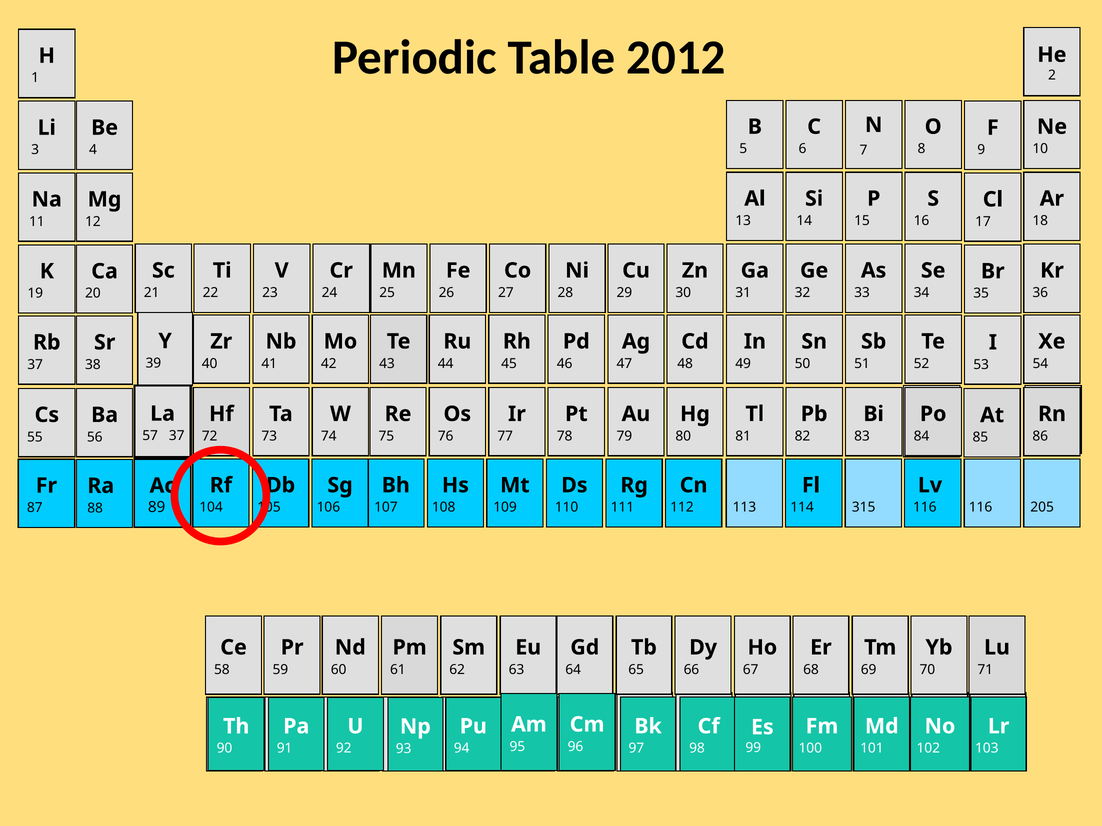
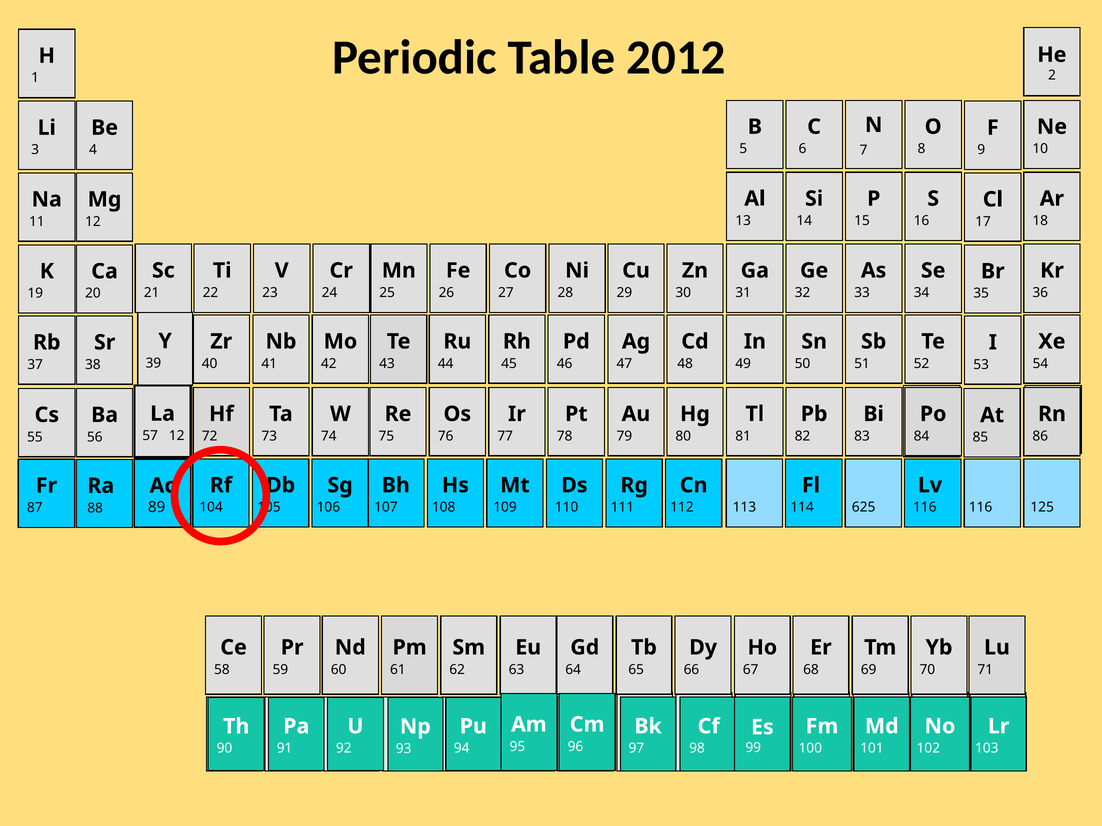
57 37: 37 -> 12
315: 315 -> 625
205: 205 -> 125
